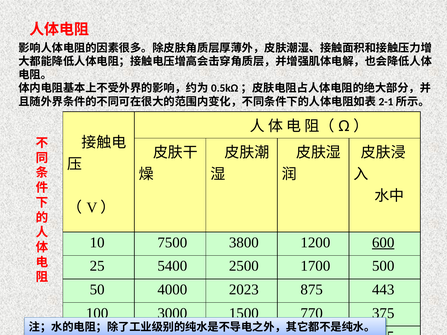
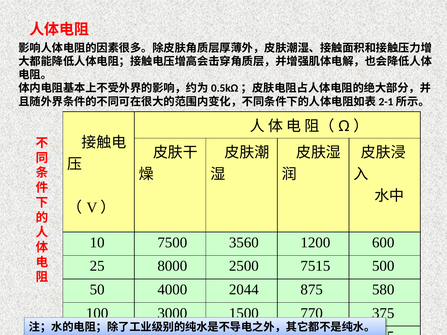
3800: 3800 -> 3560
600 underline: present -> none
5400: 5400 -> 8000
1700: 1700 -> 7515
2023: 2023 -> 2044
443: 443 -> 580
